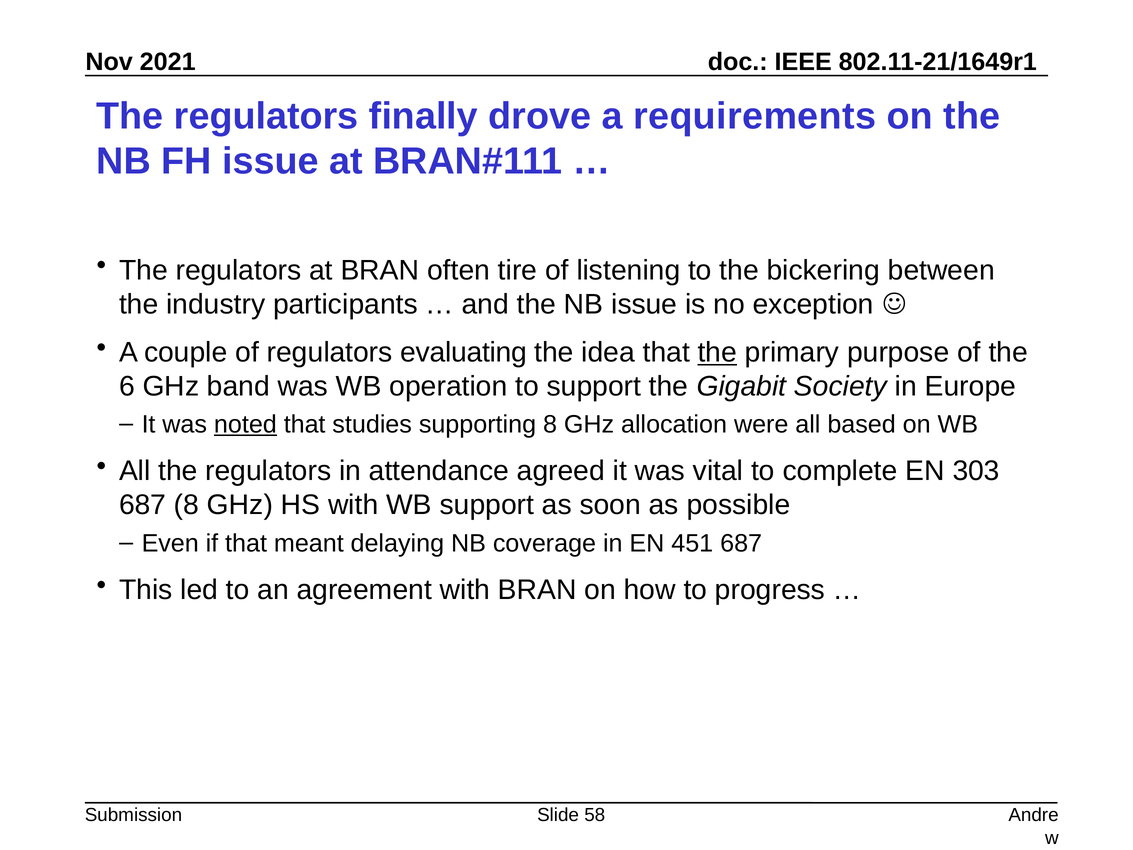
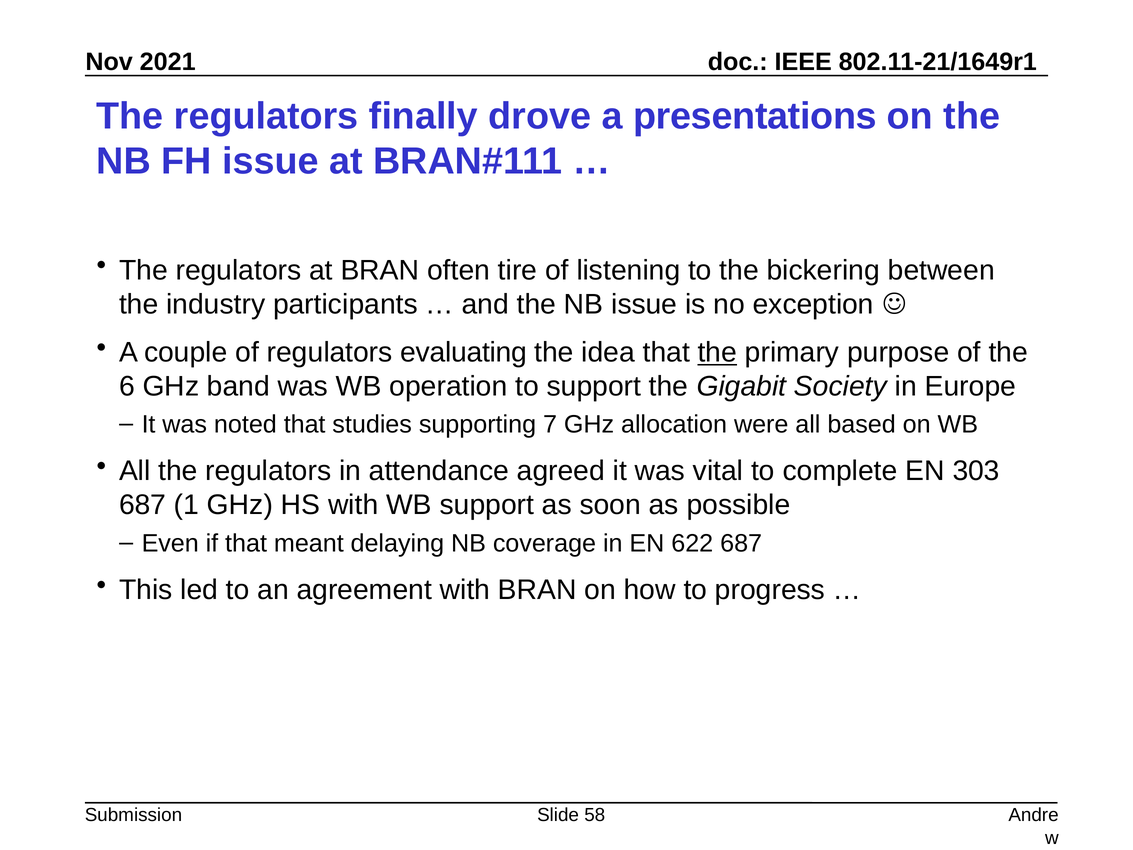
requirements: requirements -> presentations
noted underline: present -> none
supporting 8: 8 -> 7
687 8: 8 -> 1
451: 451 -> 622
